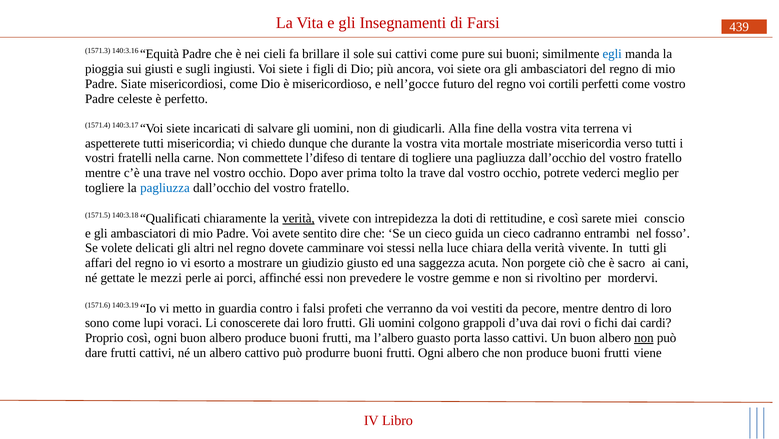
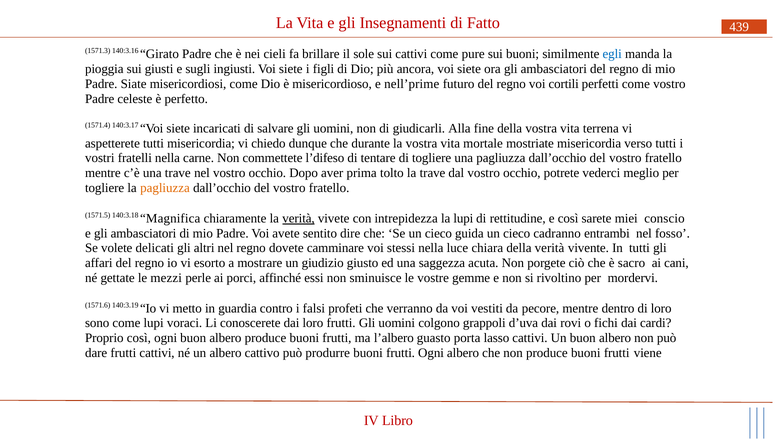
Farsi: Farsi -> Fatto
Equità: Equità -> Girato
nell’gocce: nell’gocce -> nell’prime
pagliuzza at (165, 188) colour: blue -> orange
Qualificati: Qualificati -> Magnifica
la doti: doti -> lupi
prevedere: prevedere -> sminuisce
non at (644, 338) underline: present -> none
